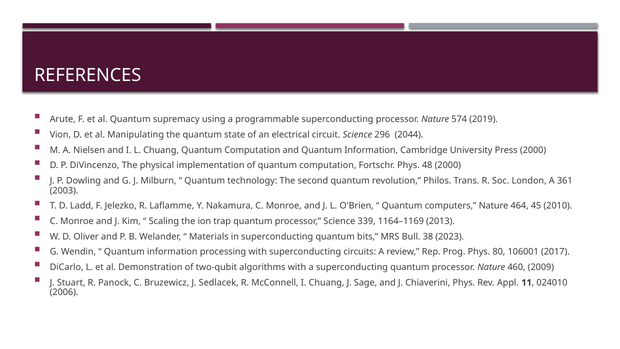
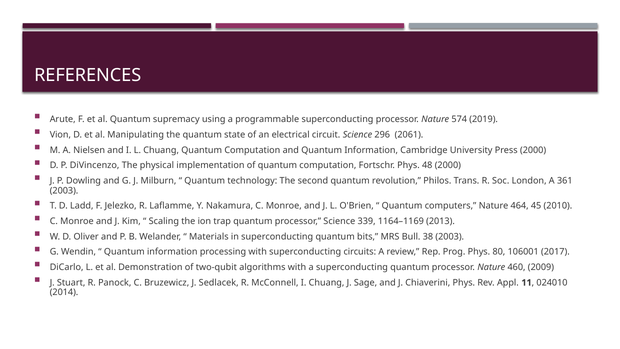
2044: 2044 -> 2061
38 2023: 2023 -> 2003
2006: 2006 -> 2014
